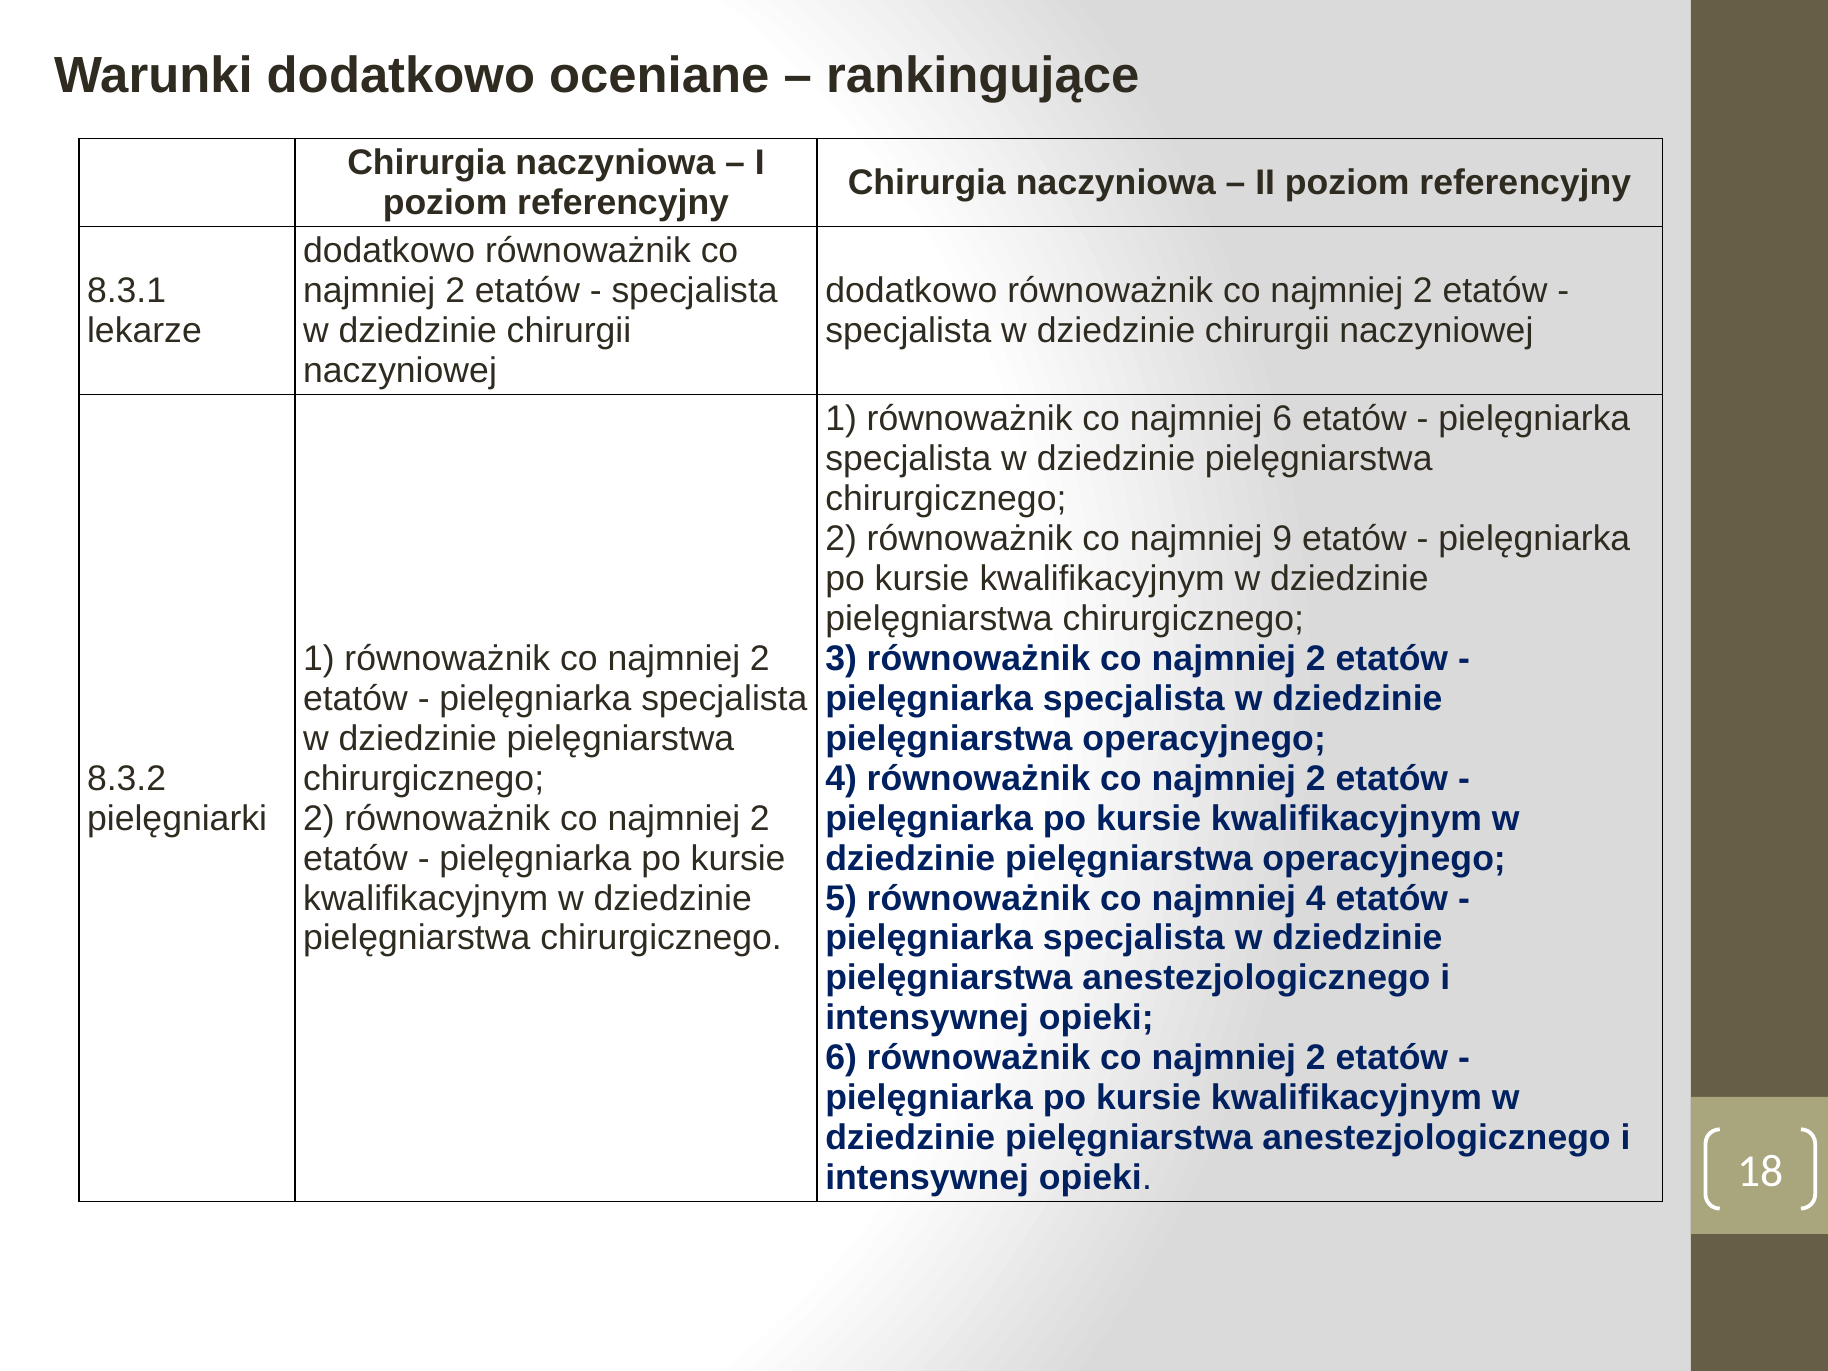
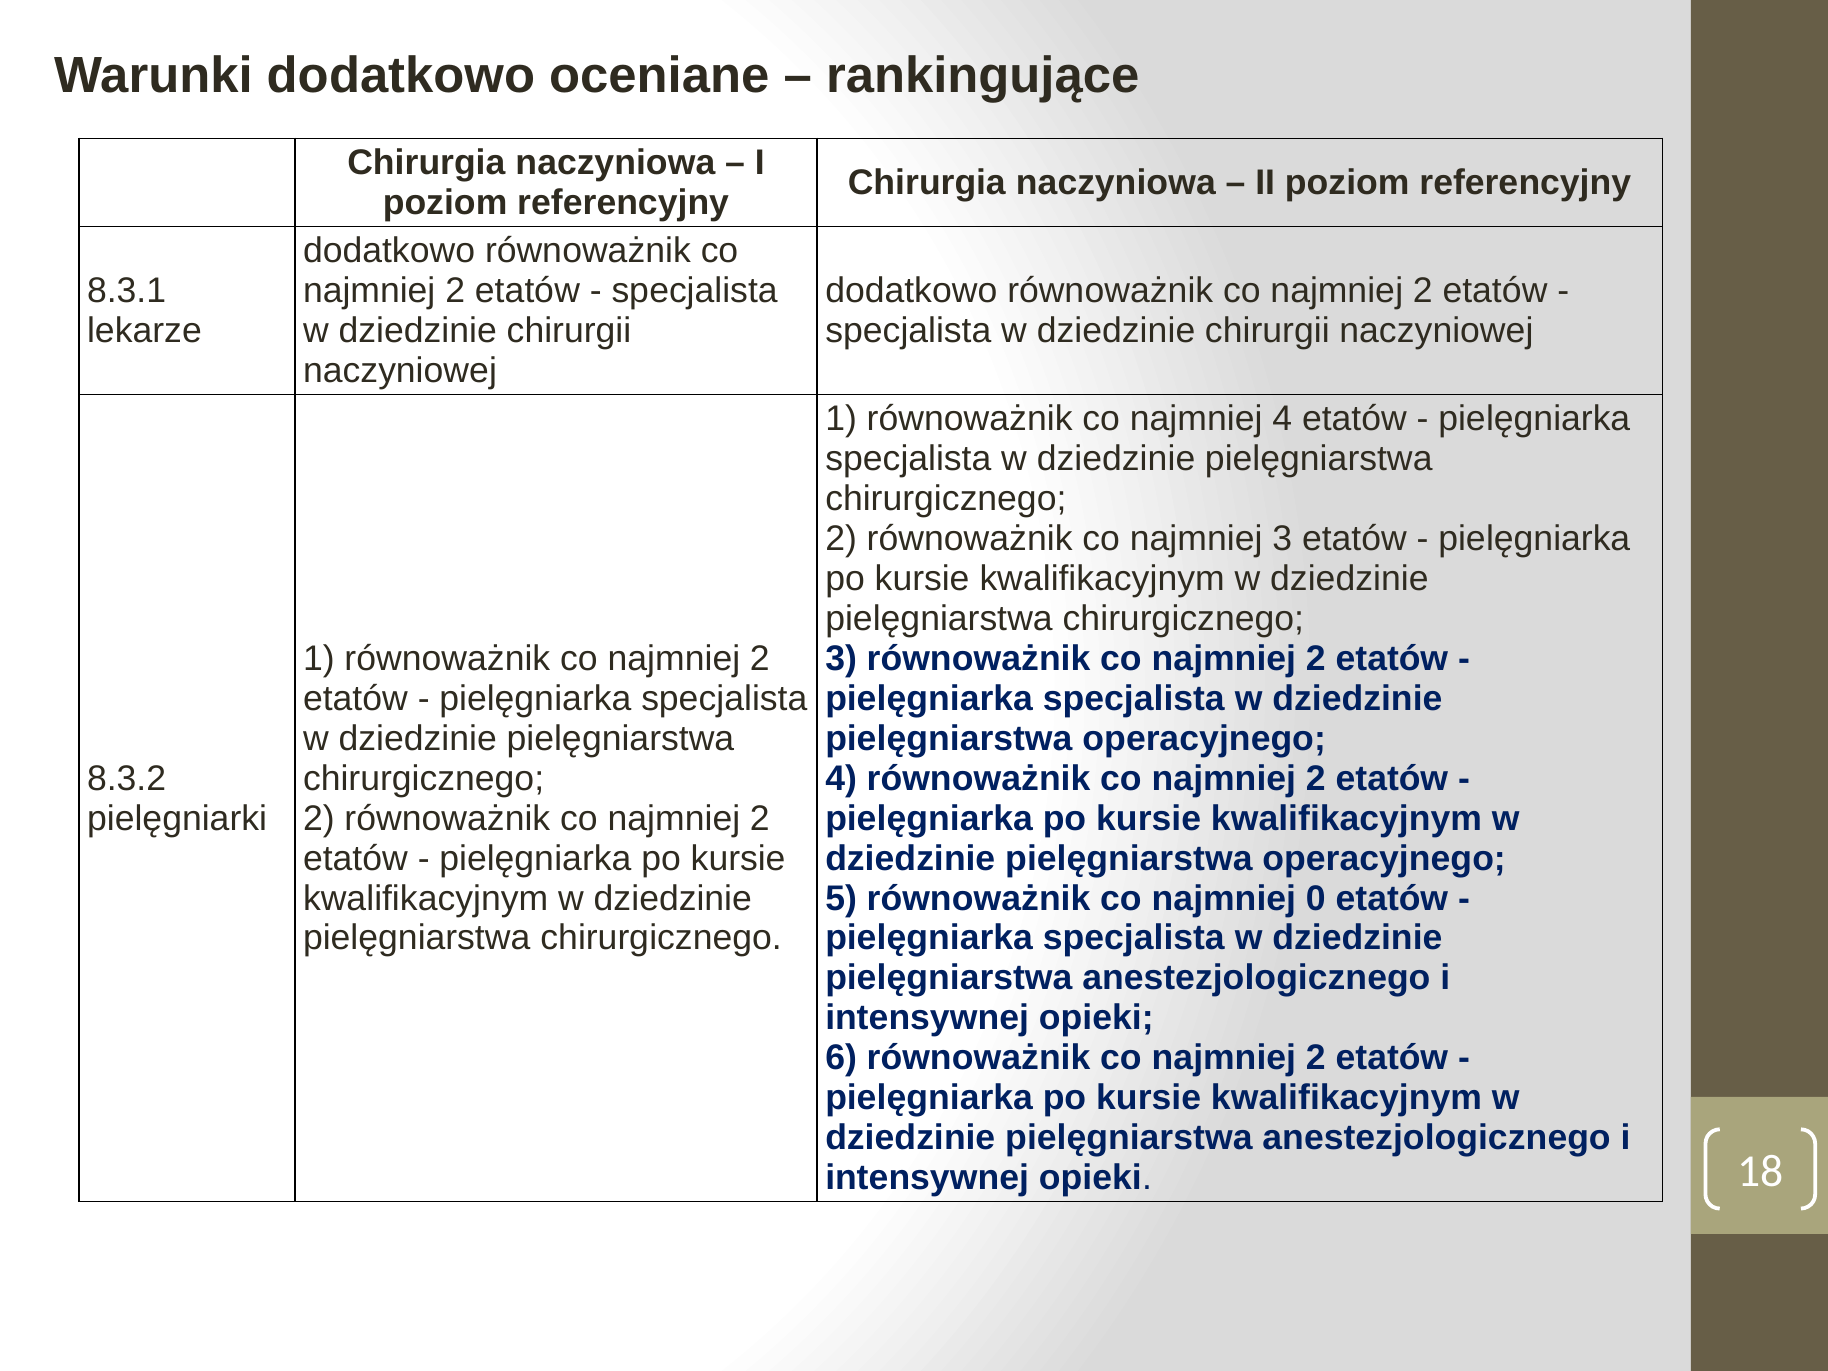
najmniej 6: 6 -> 4
najmniej 9: 9 -> 3
najmniej 4: 4 -> 0
